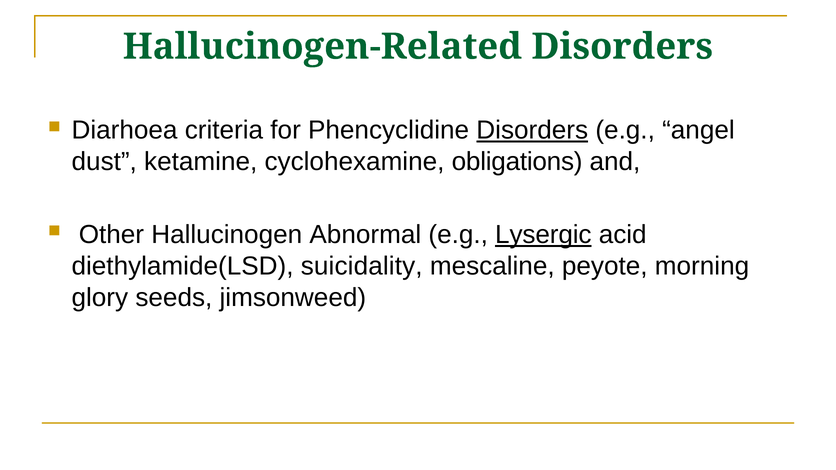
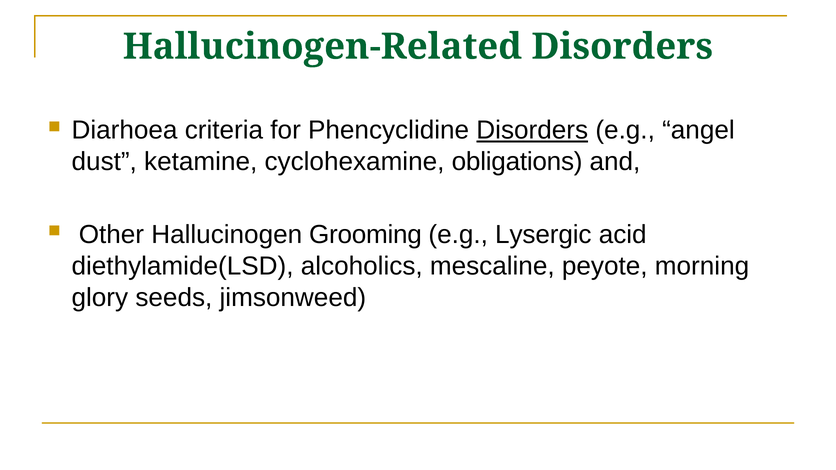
Abnormal: Abnormal -> Grooming
Lysergic underline: present -> none
suicidality: suicidality -> alcoholics
